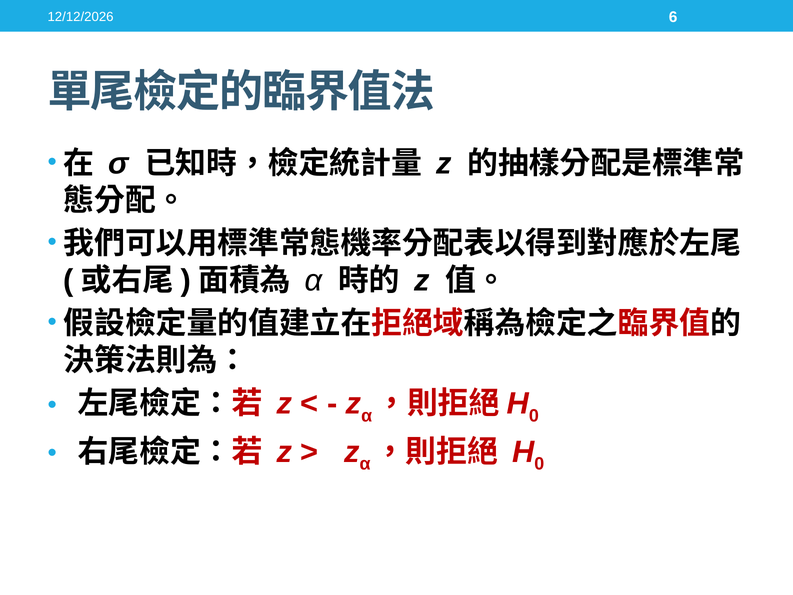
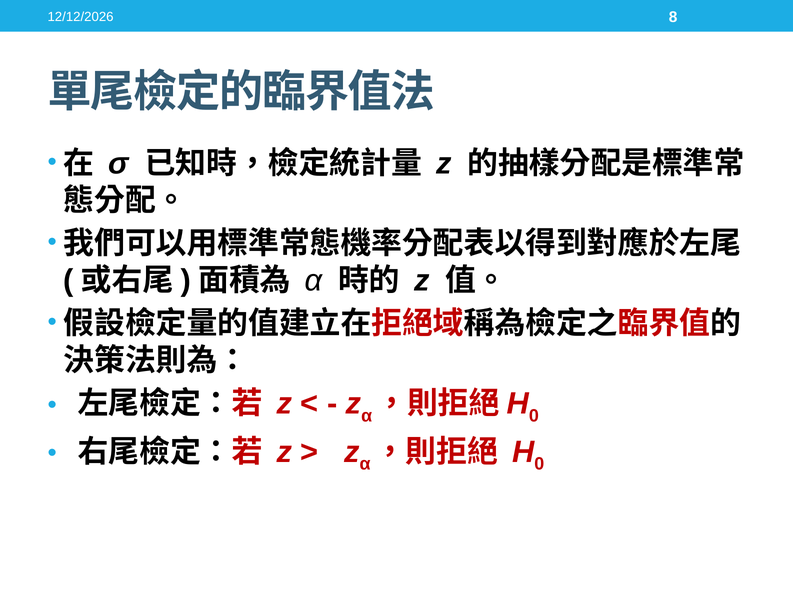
6: 6 -> 8
